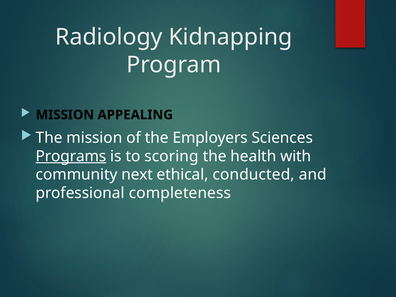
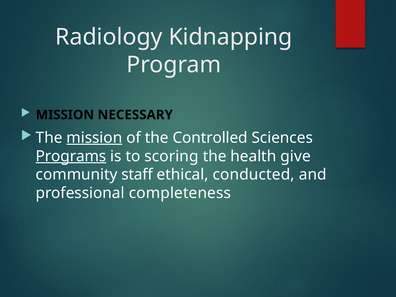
APPEALING: APPEALING -> NECESSARY
mission at (94, 138) underline: none -> present
Employers: Employers -> Controlled
with: with -> give
next: next -> staff
